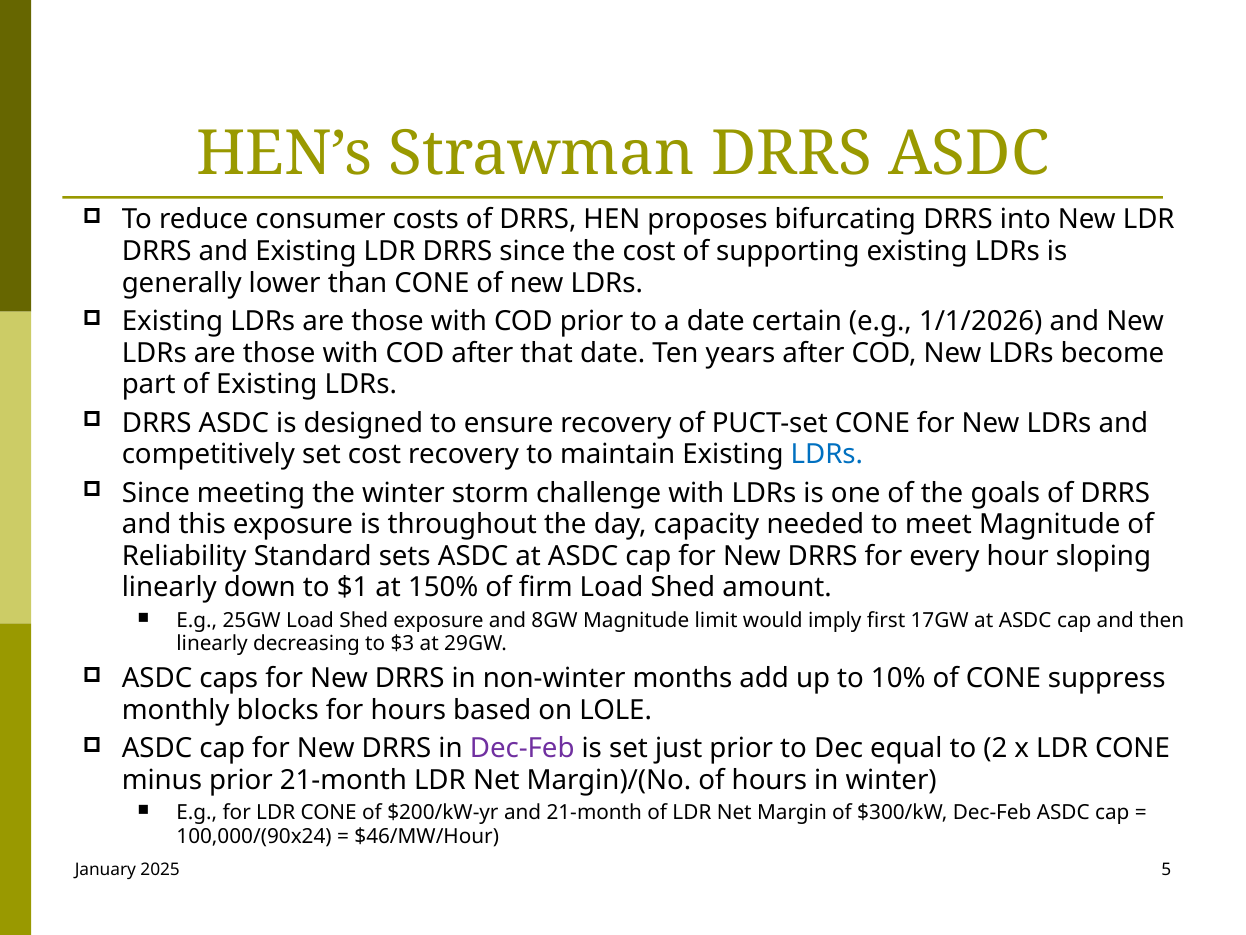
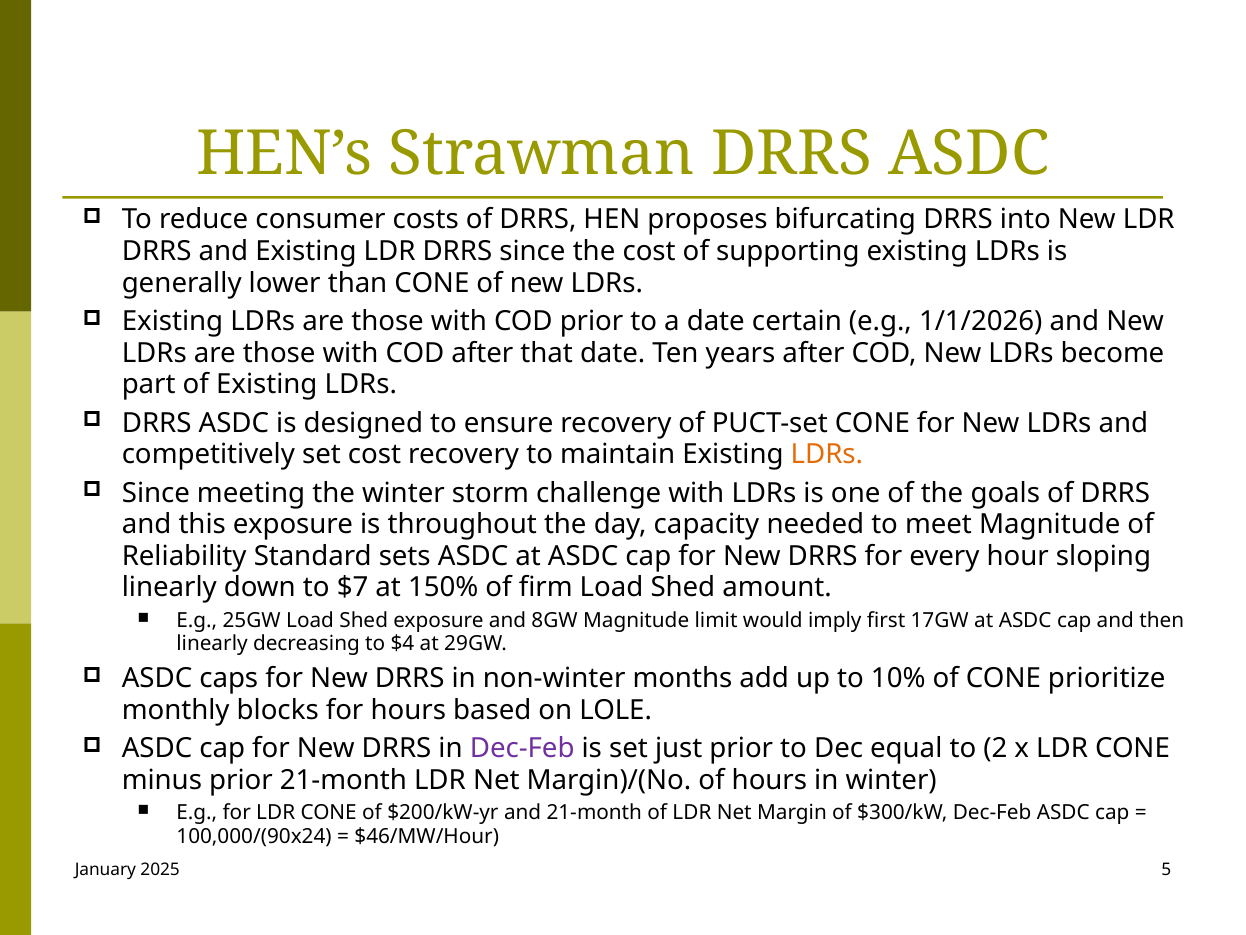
LDRs at (827, 454) colour: blue -> orange
$1: $1 -> $7
$3: $3 -> $4
suppress: suppress -> prioritize
